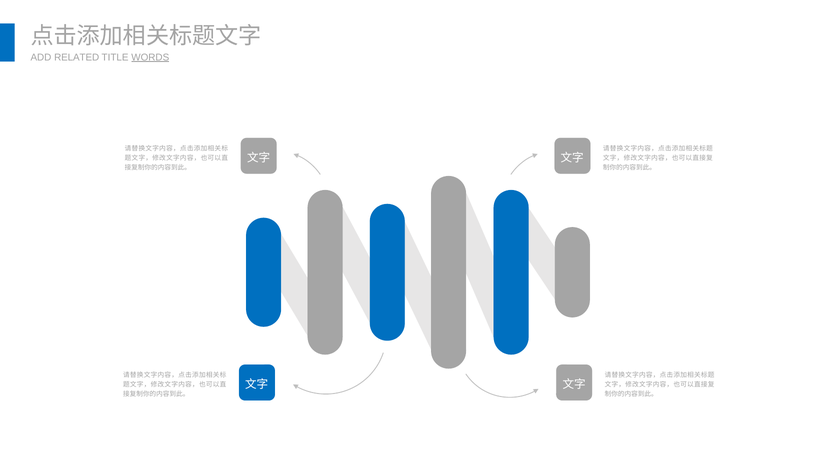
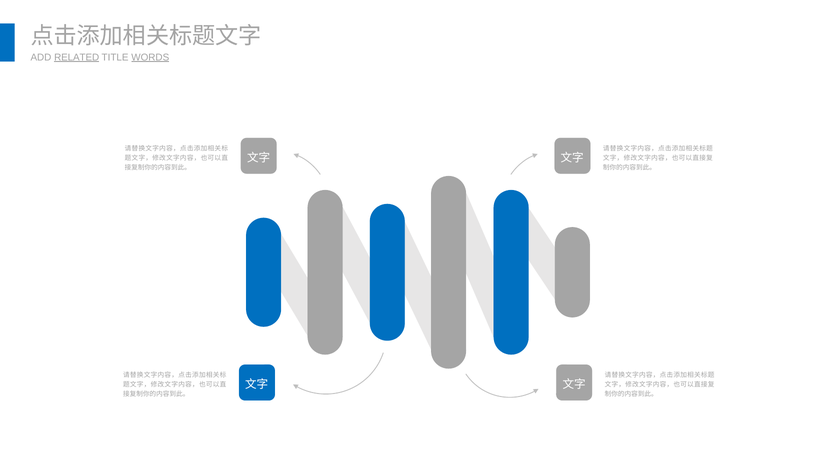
RELATED underline: none -> present
